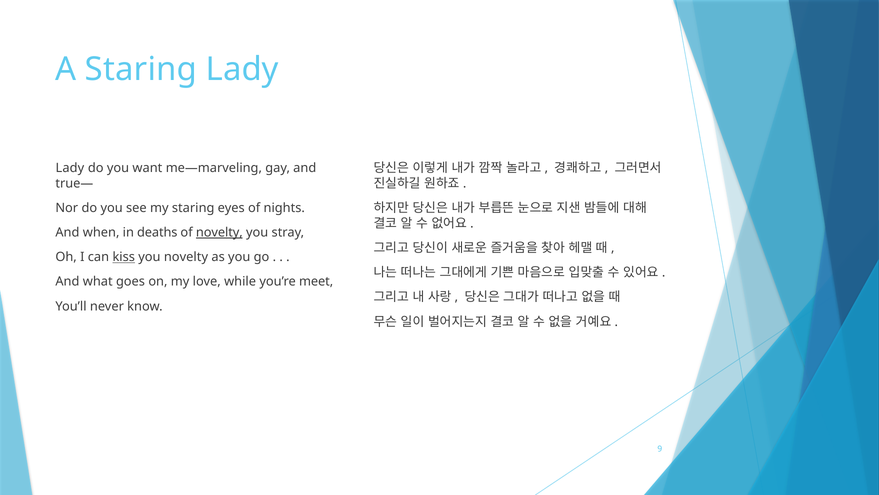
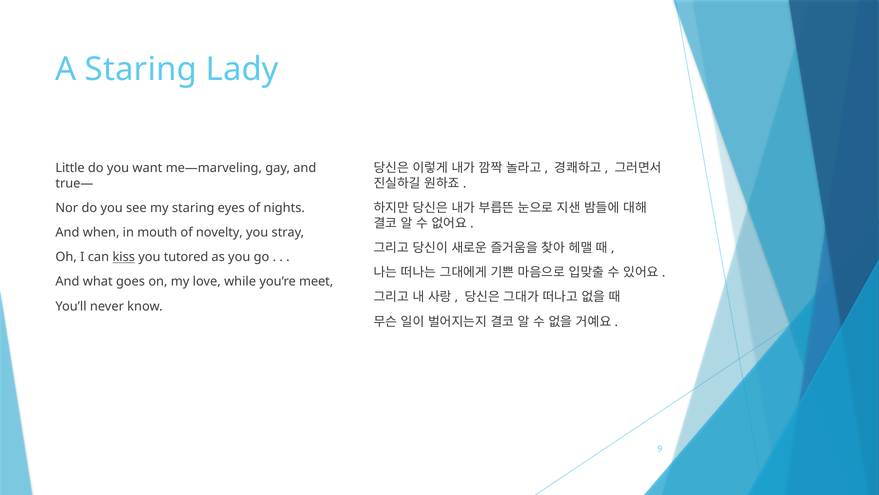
Lady at (70, 168): Lady -> Little
deaths: deaths -> mouth
novelty at (219, 232) underline: present -> none
you novelty: novelty -> tutored
